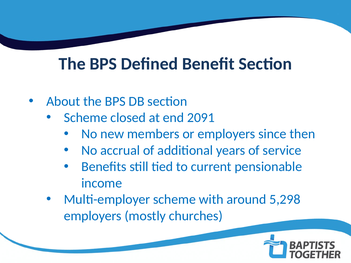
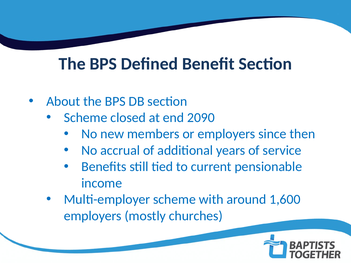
2091: 2091 -> 2090
5,298: 5,298 -> 1,600
